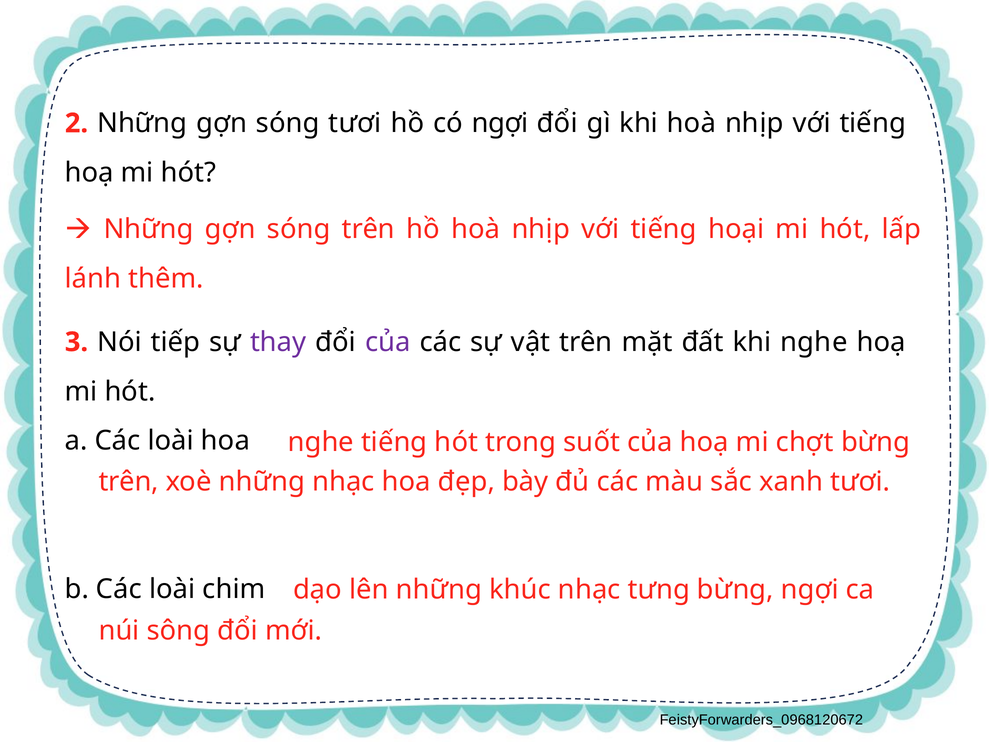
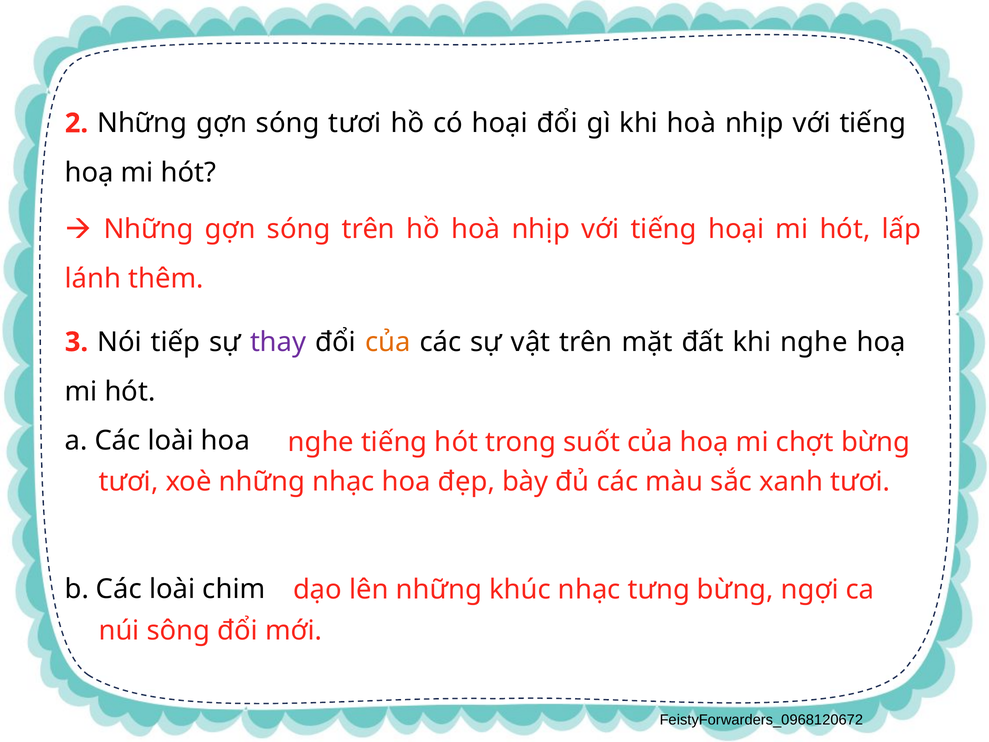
có ngợi: ngợi -> hoại
của at (388, 342) colour: purple -> orange
trên at (129, 482): trên -> tươi
